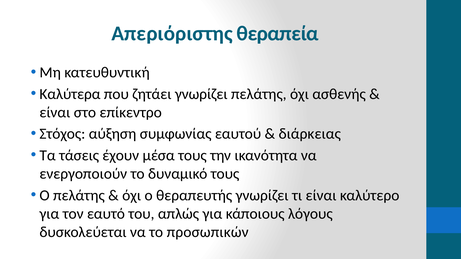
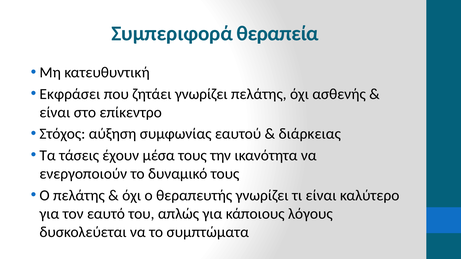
Απεριόριστης: Απεριόριστης -> Συμπεριφορά
Καλύτερα: Καλύτερα -> Εκφράσει
προσωπικών: προσωπικών -> συμπτώματα
